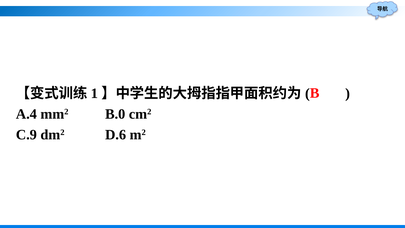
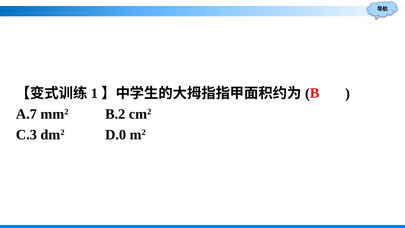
A.4: A.4 -> A.7
B.0: B.0 -> B.2
C.9: C.9 -> C.3
D.6: D.6 -> D.0
